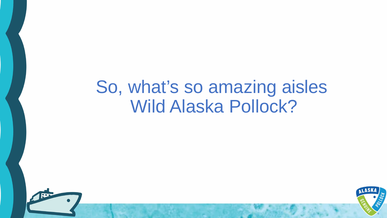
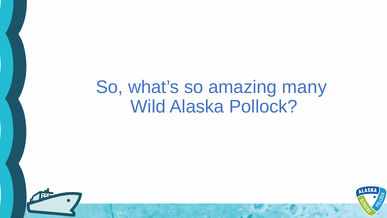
aisles: aisles -> many
